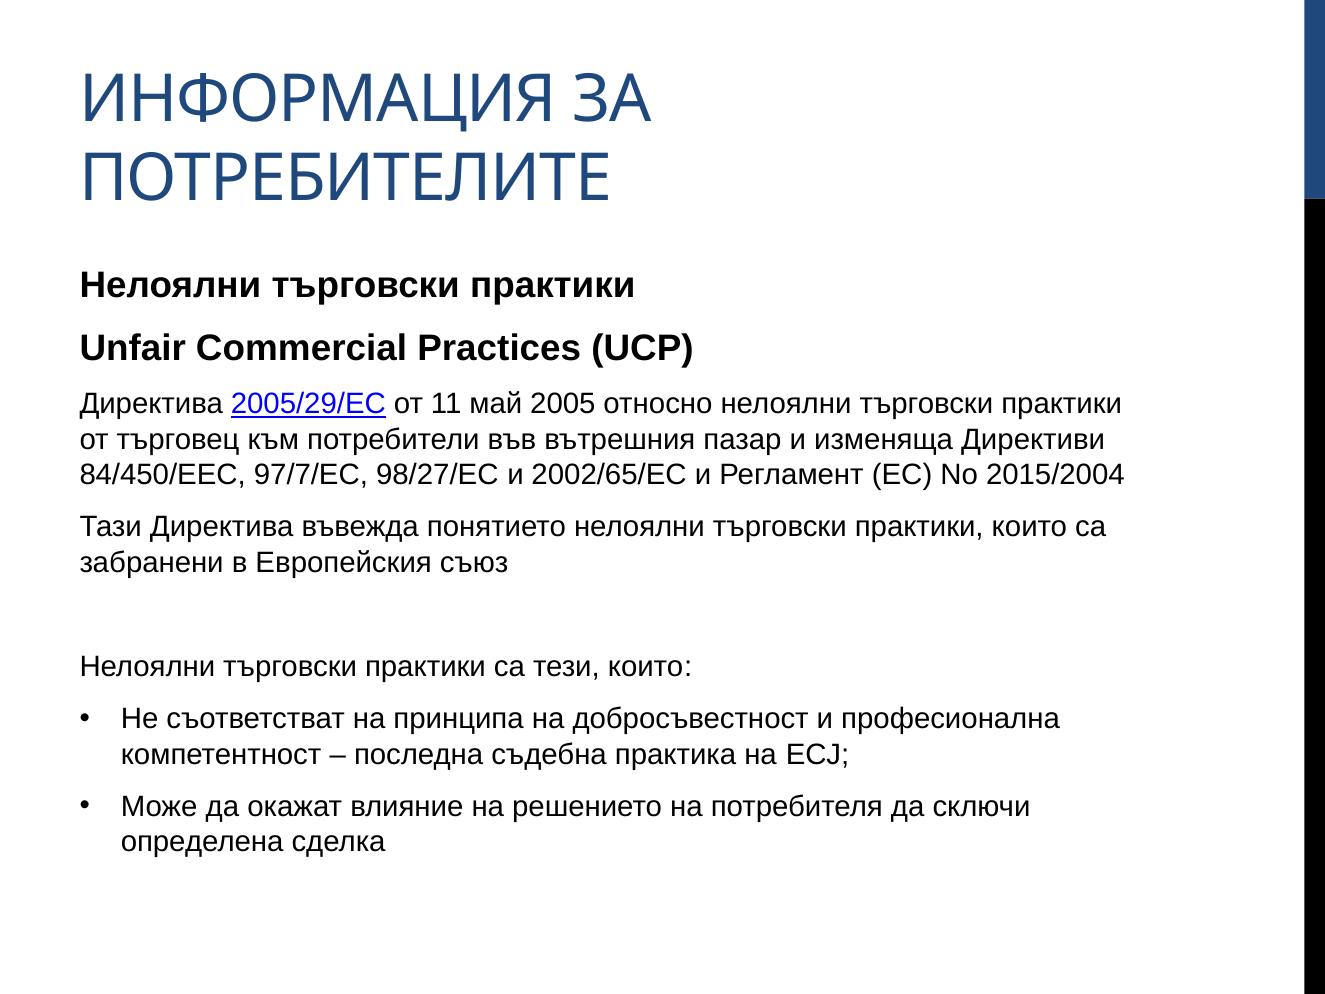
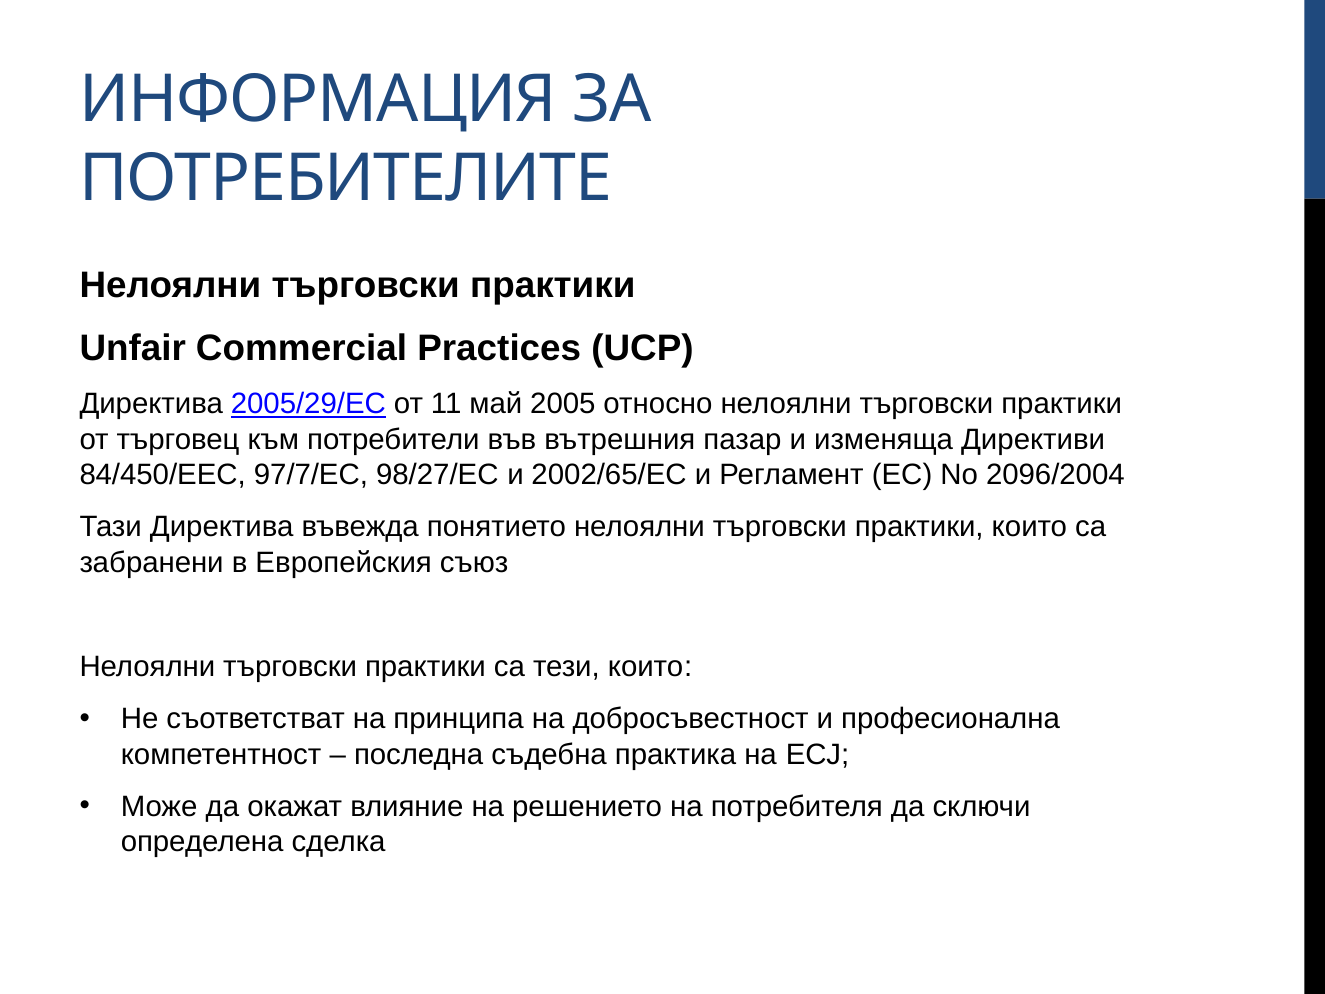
2015/2004: 2015/2004 -> 2096/2004
